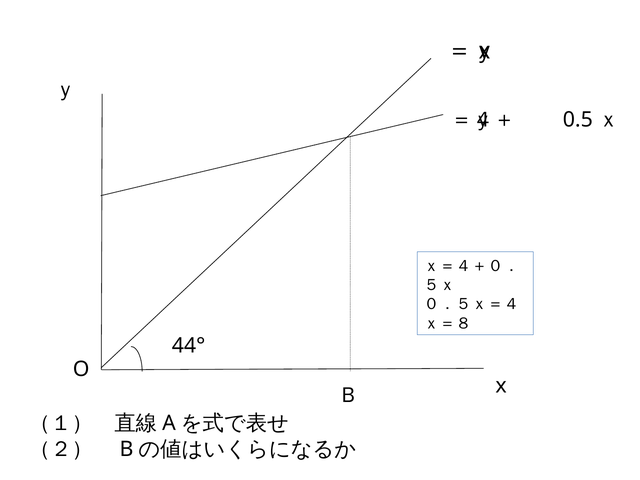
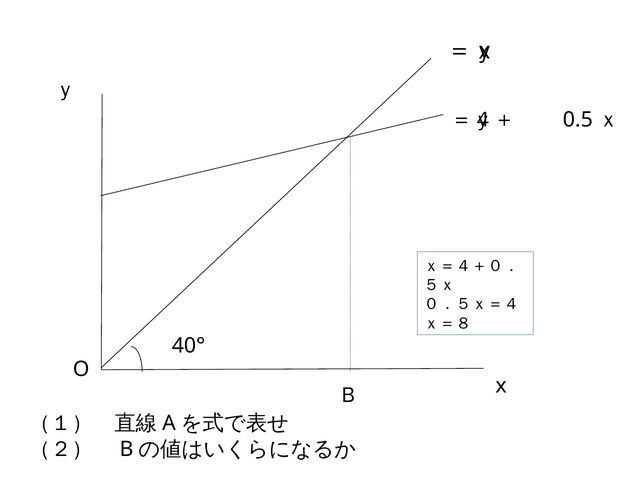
44°: 44° -> 40°
